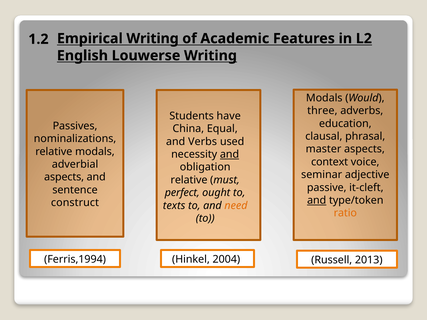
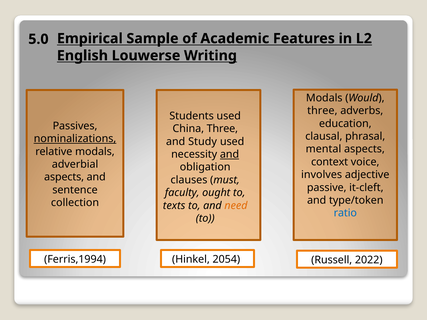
Empirical Writing: Writing -> Sample
1.2: 1.2 -> 5.0
Students have: have -> used
China Equal: Equal -> Three
nominalizations underline: none -> present
Verbs: Verbs -> Study
master: master -> mental
seminar: seminar -> involves
relative at (189, 180): relative -> clauses
perfect: perfect -> faculty
and at (317, 200) underline: present -> none
construct: construct -> collection
ratio colour: orange -> blue
2004: 2004 -> 2054
2013: 2013 -> 2022
